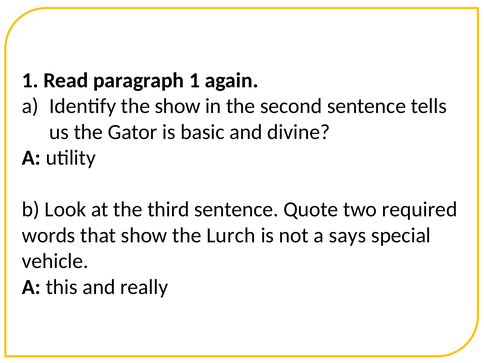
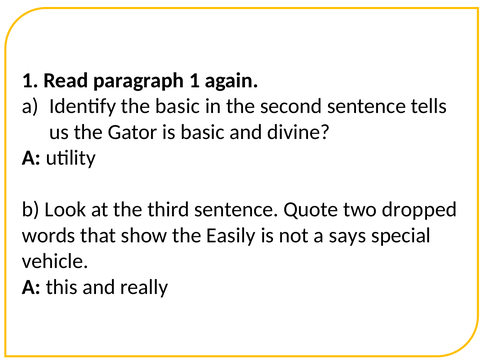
the show: show -> basic
required: required -> dropped
Lurch: Lurch -> Easily
